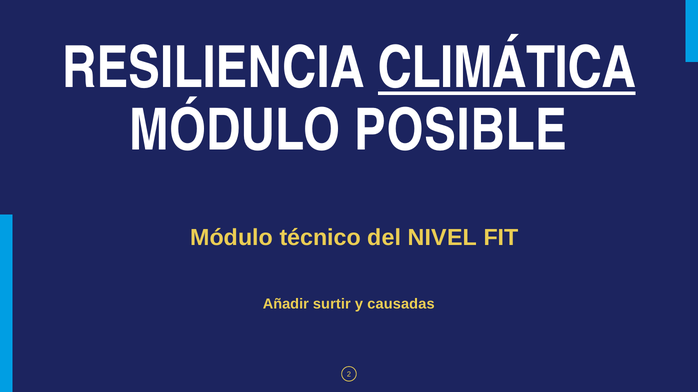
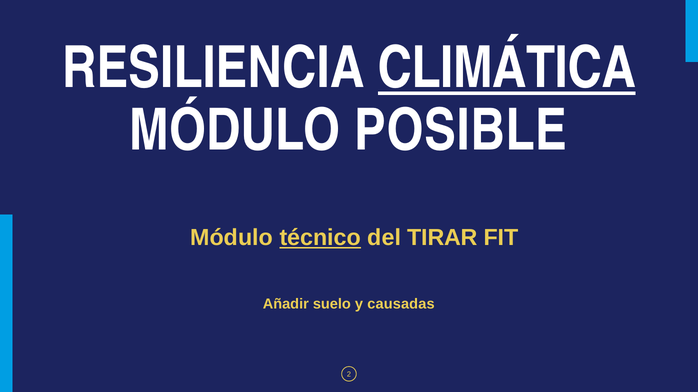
técnico underline: none -> present
NIVEL: NIVEL -> TIRAR
surtir: surtir -> suelo
